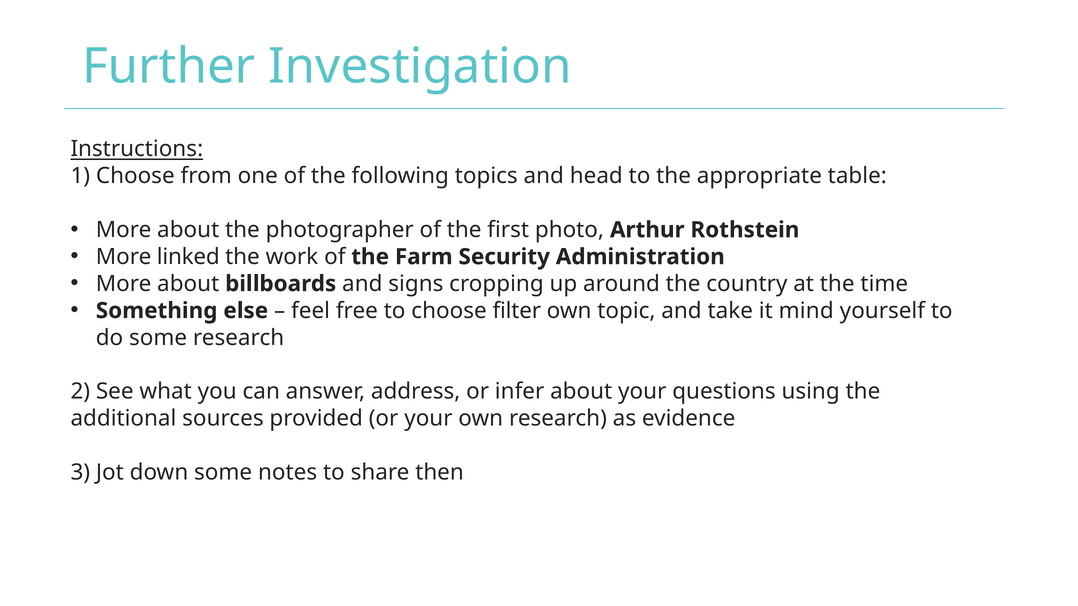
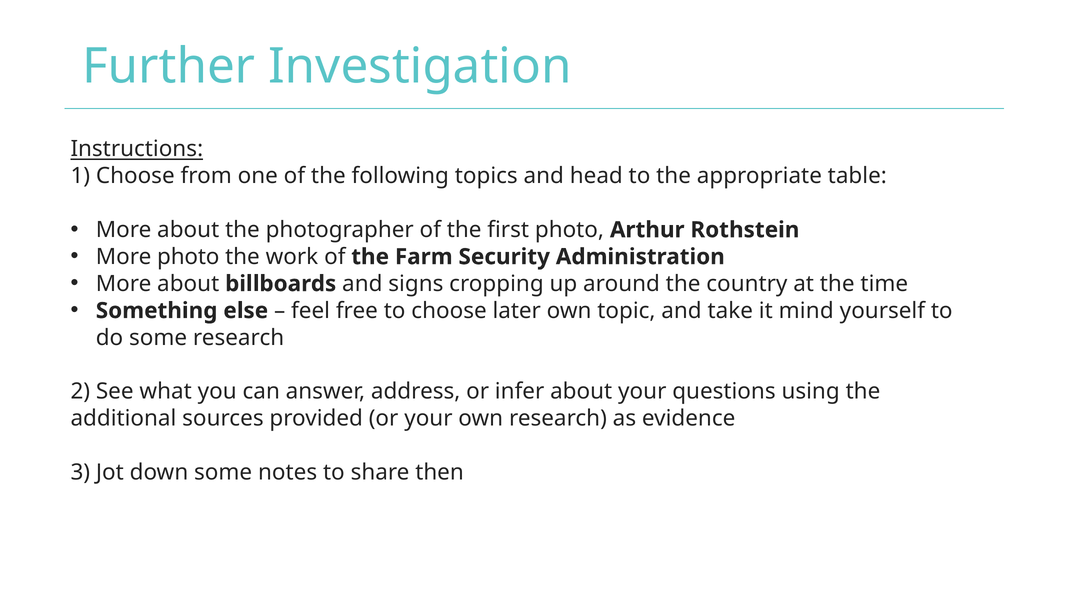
More linked: linked -> photo
filter: filter -> later
